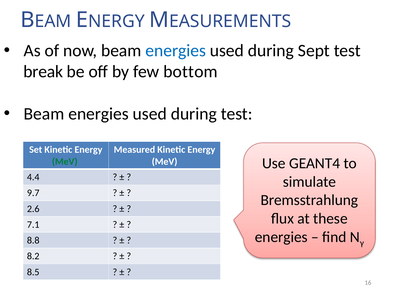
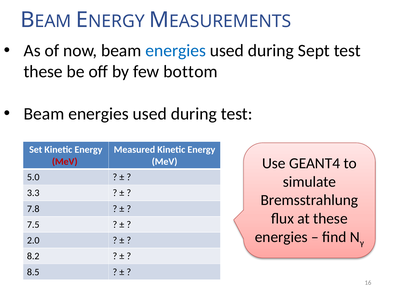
break at (43, 72): break -> these
MeV at (65, 162) colour: green -> red
4.4: 4.4 -> 5.0
9.7: 9.7 -> 3.3
2.6: 2.6 -> 7.8
7.1: 7.1 -> 7.5
8.8: 8.8 -> 2.0
